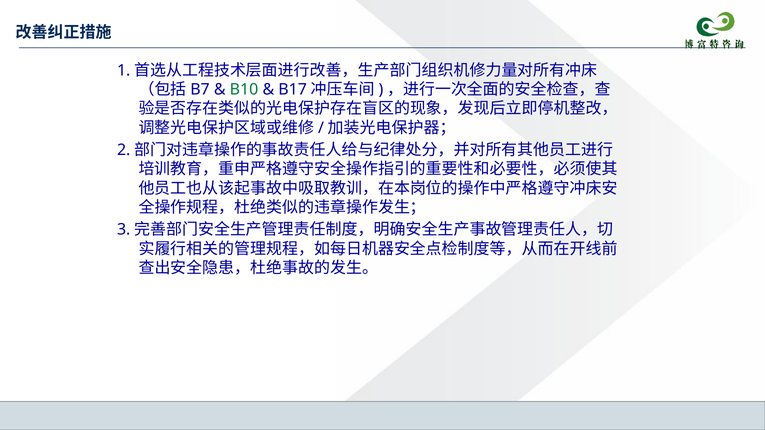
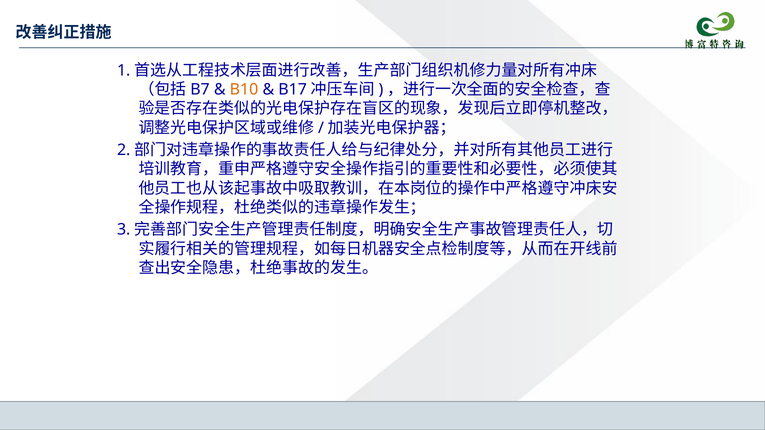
B10 colour: green -> orange
